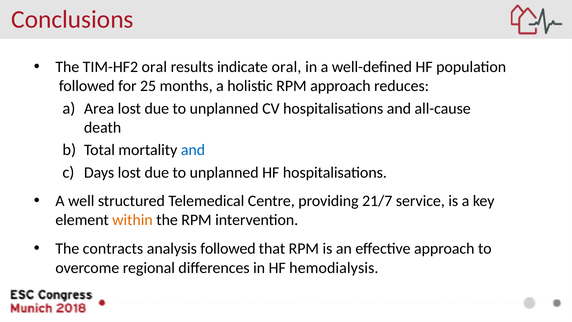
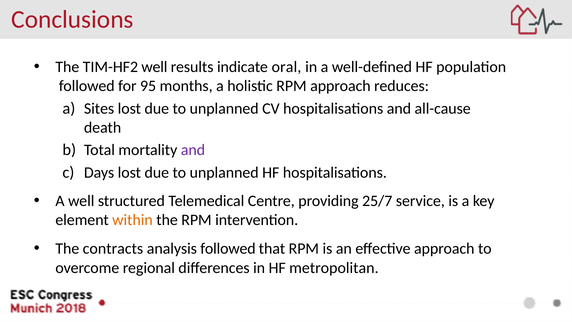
TIM-HF2 oral: oral -> well
25: 25 -> 95
Area: Area -> Sites
and at (193, 150) colour: blue -> purple
21/7: 21/7 -> 25/7
hemodialysis: hemodialysis -> metropolitan
